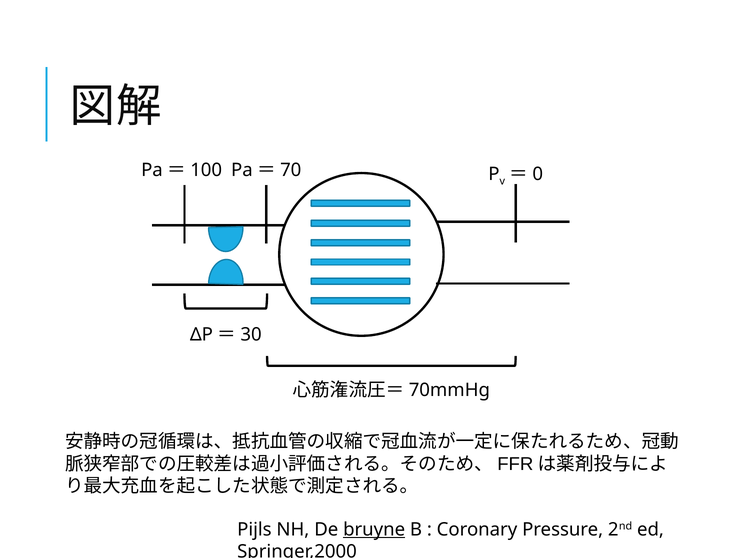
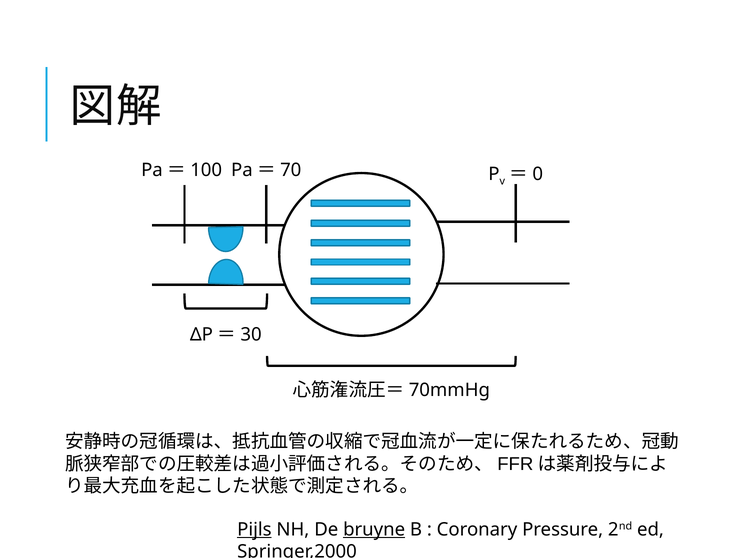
Pijls underline: none -> present
